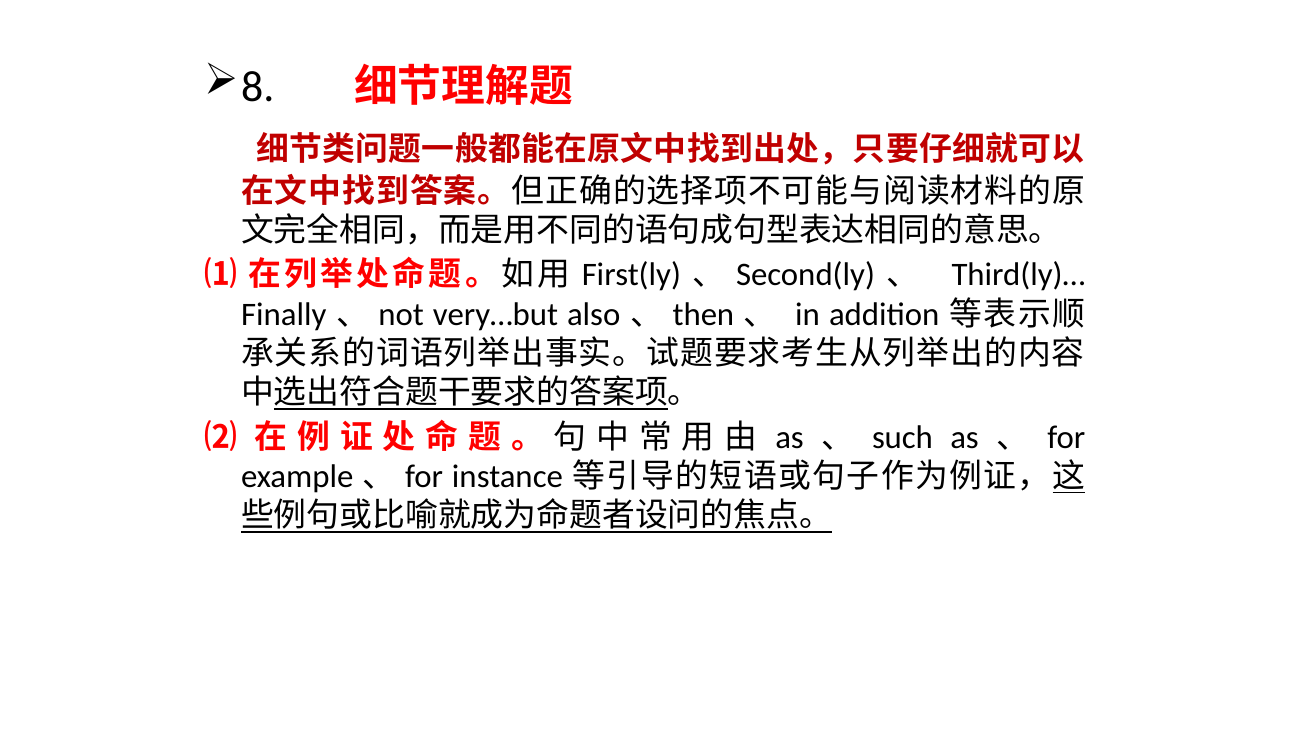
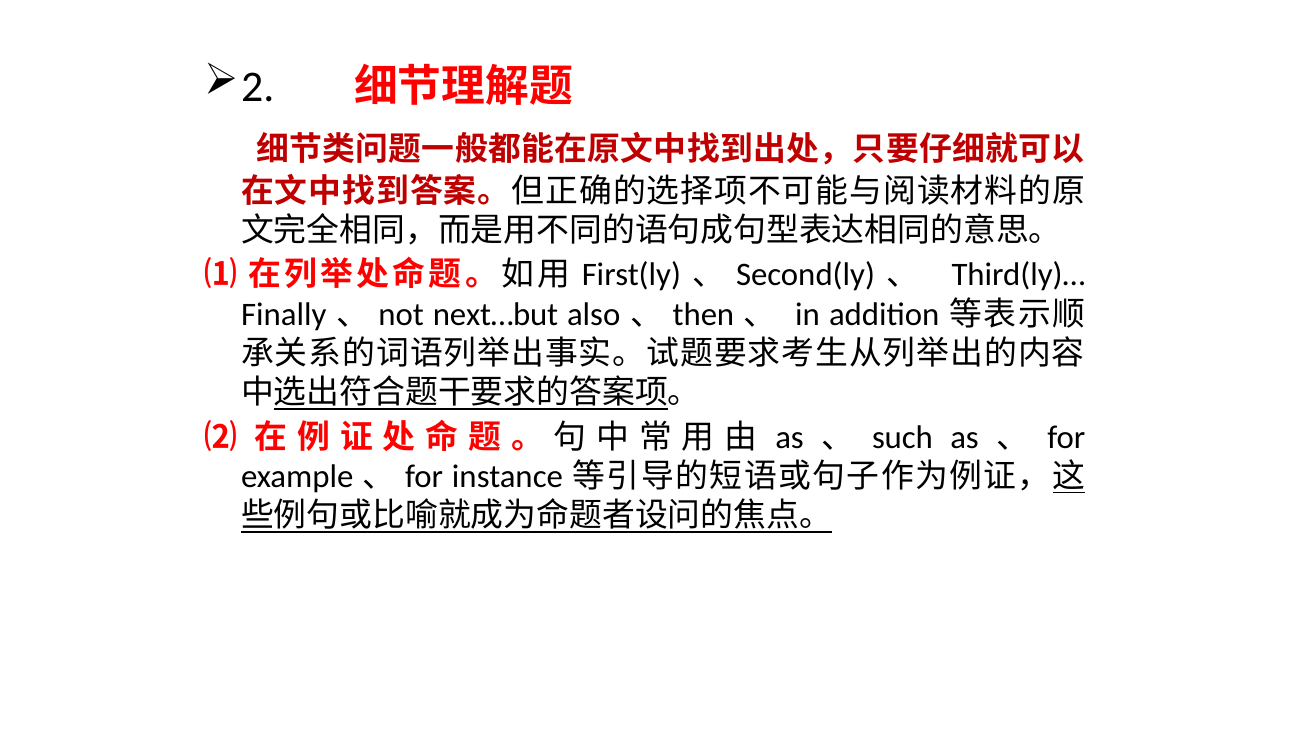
8: 8 -> 2
very…but: very…but -> next…but
